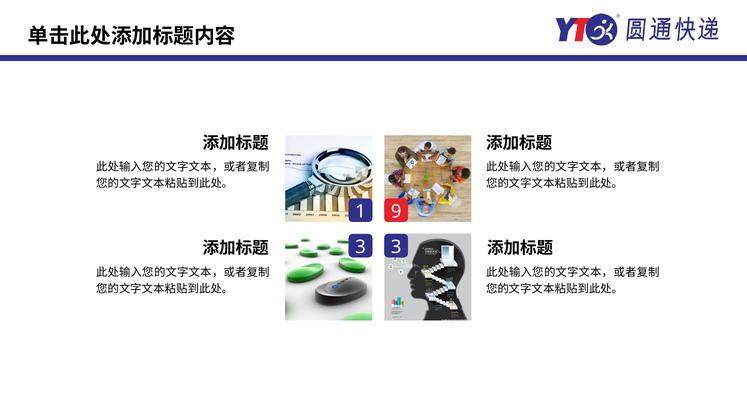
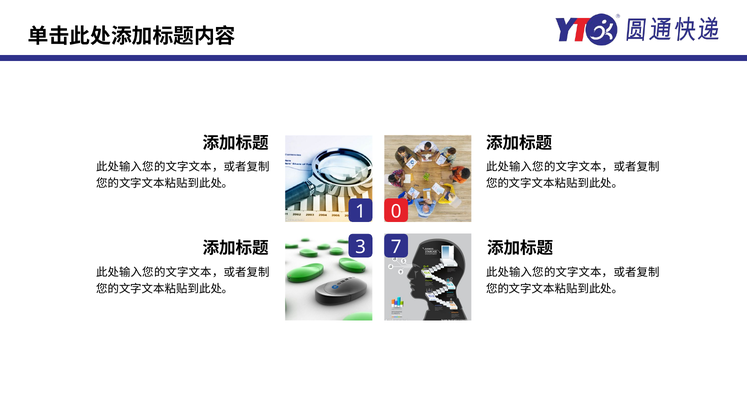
9: 9 -> 0
3 3: 3 -> 7
